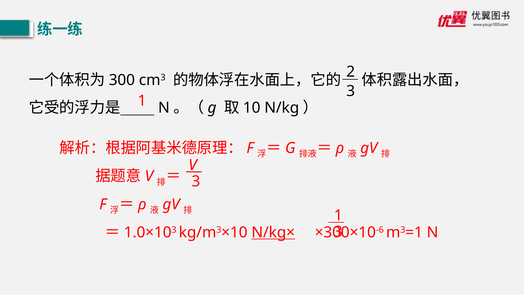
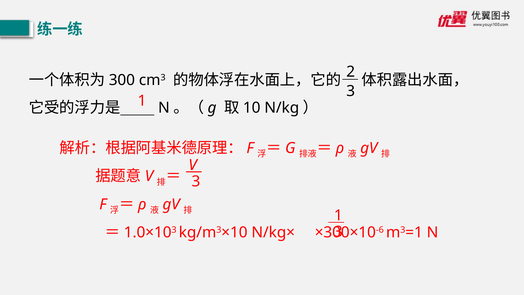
N/kg× underline: present -> none
